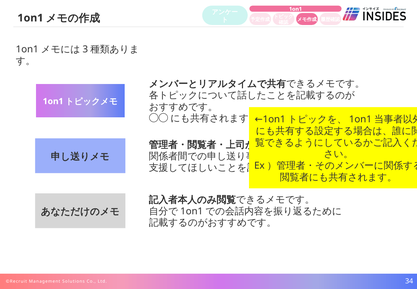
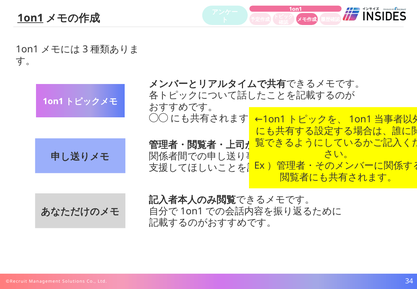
1on1 at (30, 18) underline: none -> present
